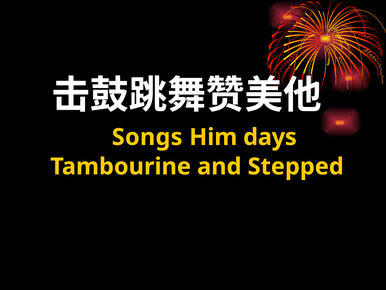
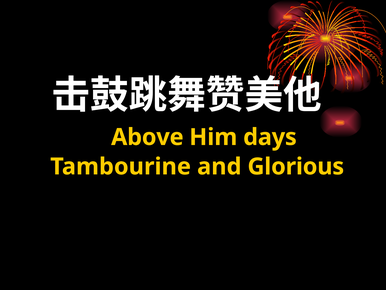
Songs: Songs -> Above
Stepped: Stepped -> Glorious
